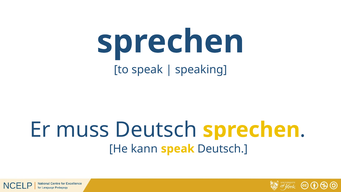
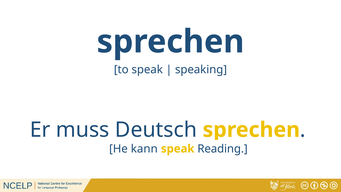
speak Deutsch: Deutsch -> Reading
